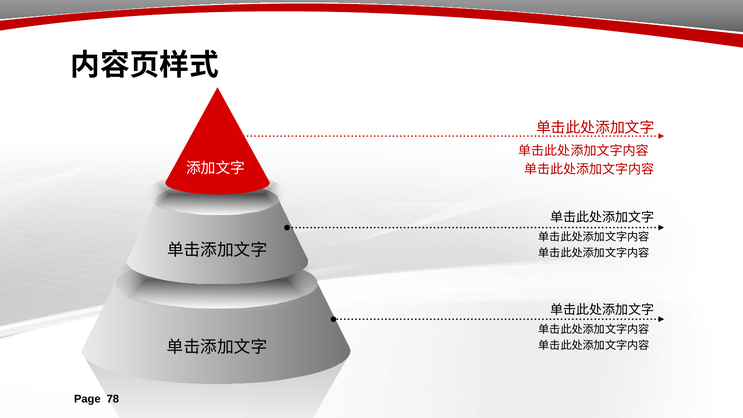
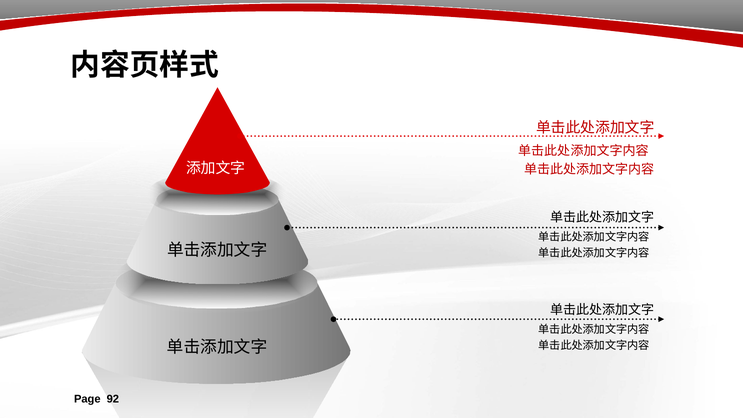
78: 78 -> 92
